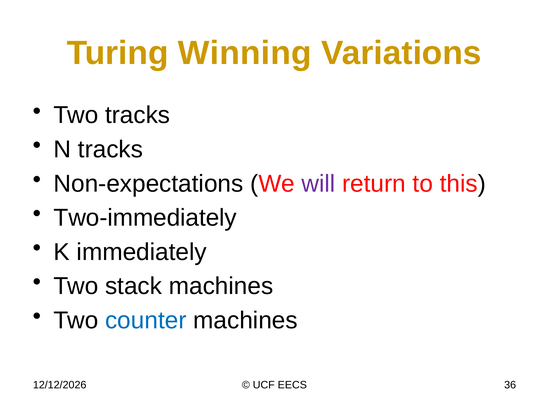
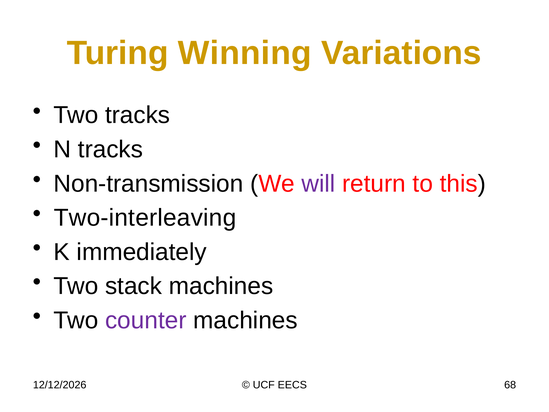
Non-expectations: Non-expectations -> Non-transmission
Two-immediately: Two-immediately -> Two-interleaving
counter colour: blue -> purple
36: 36 -> 68
